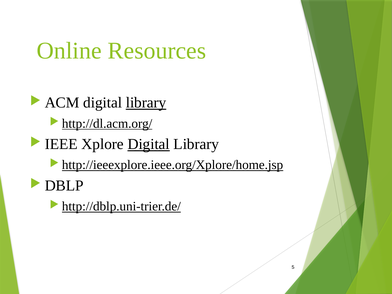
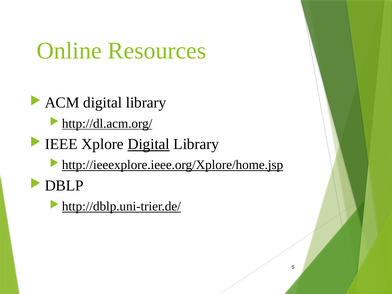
library at (146, 103) underline: present -> none
